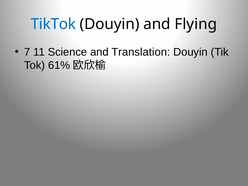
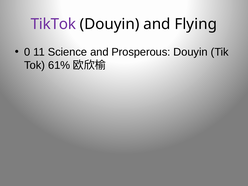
TikTok colour: blue -> purple
7: 7 -> 0
Translation: Translation -> Prosperous
